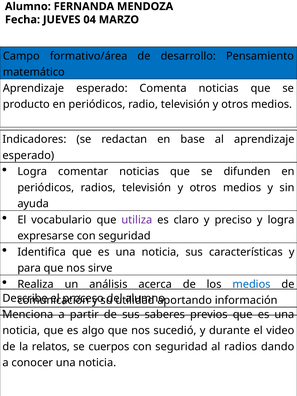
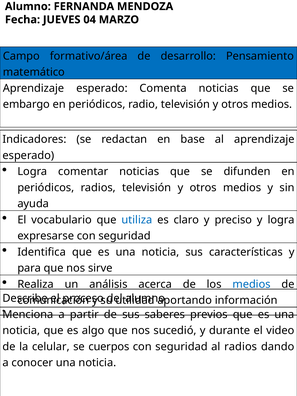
producto: producto -> embargo
utiliza colour: purple -> blue
relatos: relatos -> celular
